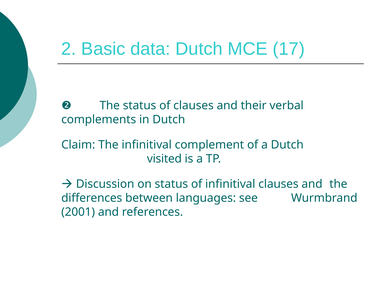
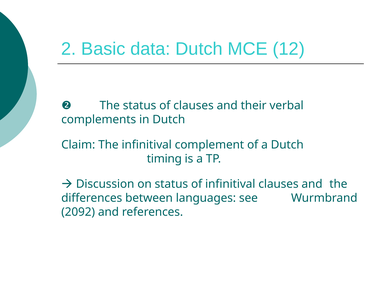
17: 17 -> 12
visited: visited -> timing
2001: 2001 -> 2092
